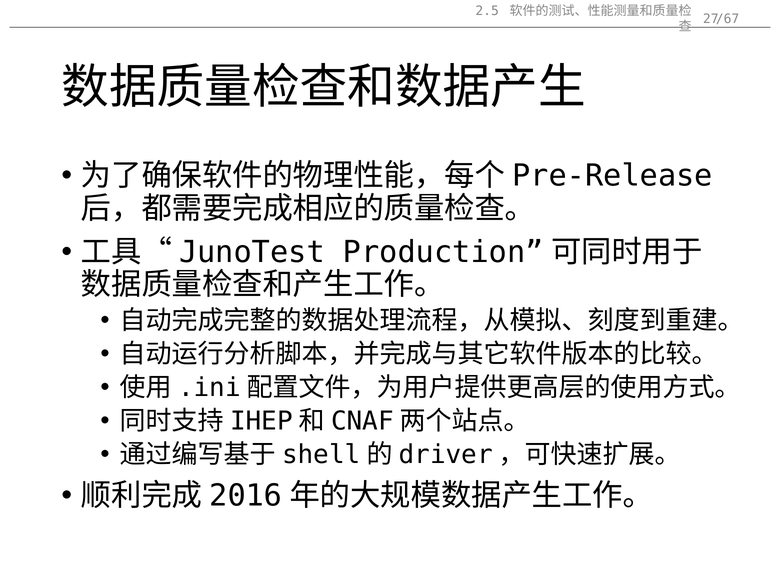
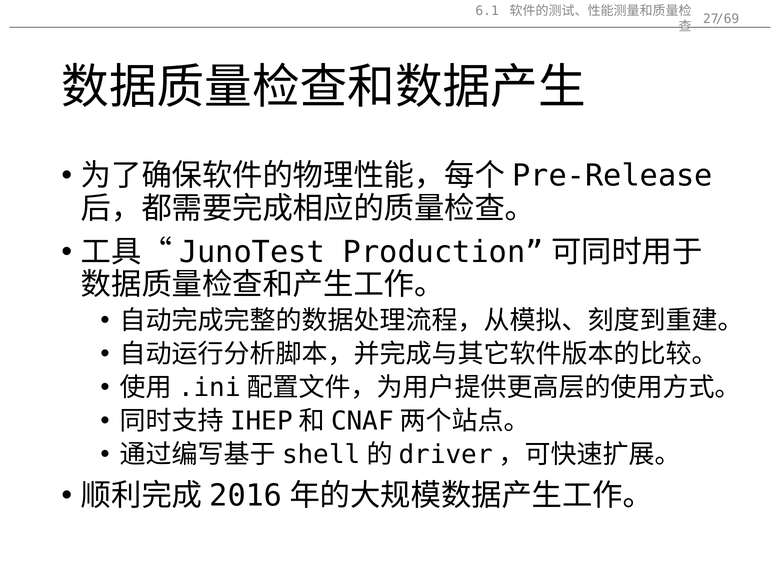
2.5: 2.5 -> 6.1
/67: /67 -> /69
